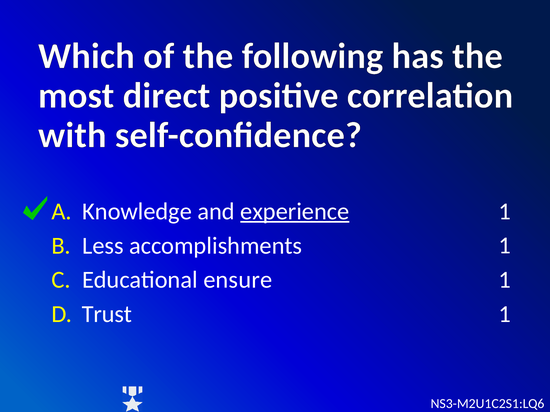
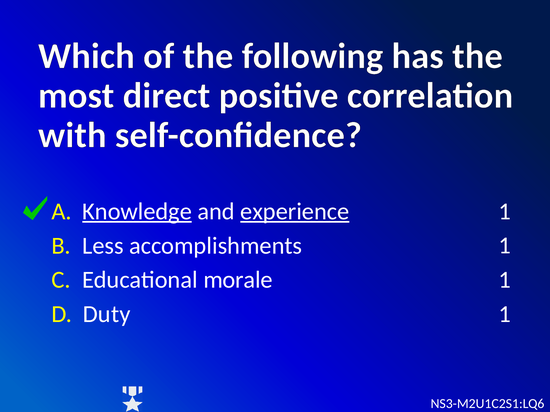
Knowledge underline: none -> present
ensure: ensure -> morale
Trust: Trust -> Duty
